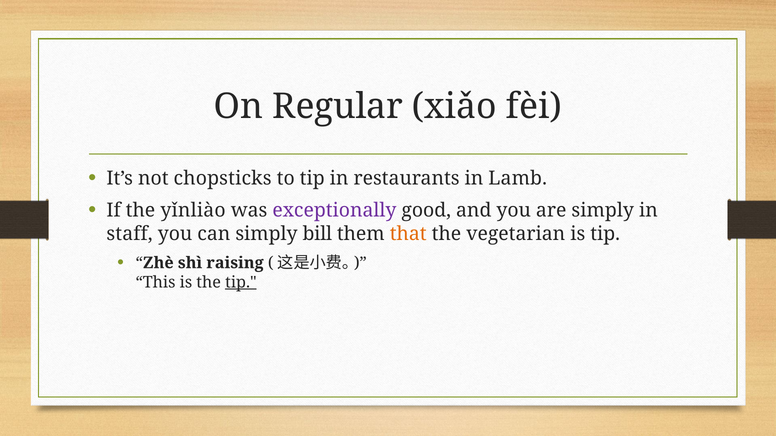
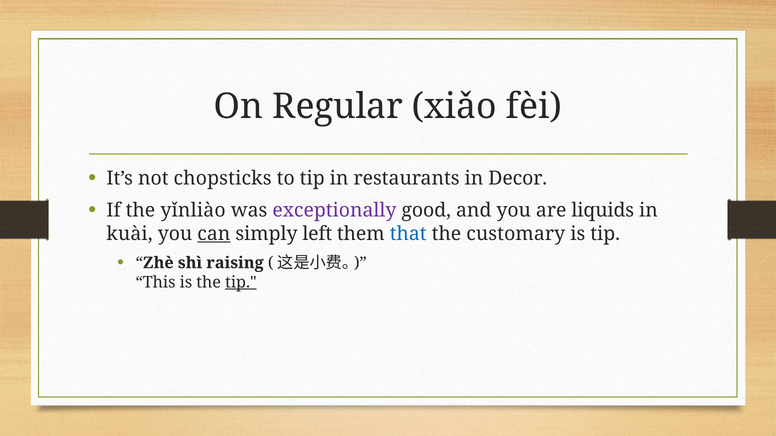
Lamb: Lamb -> Decor
are simply: simply -> liquids
staff: staff -> kuài
can underline: none -> present
bill: bill -> left
that colour: orange -> blue
vegetarian: vegetarian -> customary
